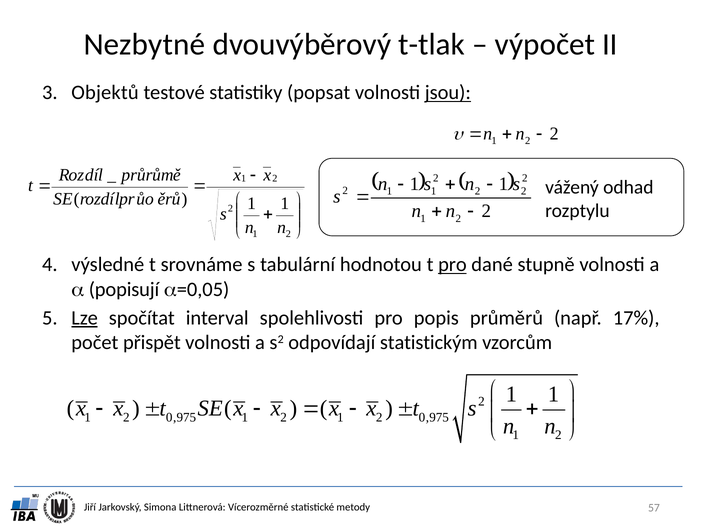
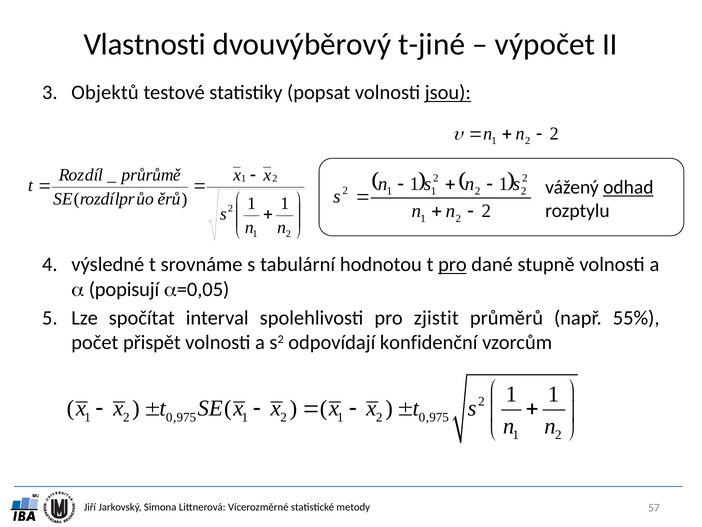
Nezbytné: Nezbytné -> Vlastnosti
t-tlak: t-tlak -> t-jiné
odhad underline: none -> present
Lze underline: present -> none
popis: popis -> zjistit
17%: 17% -> 55%
statistickým: statistickým -> konfidenční
